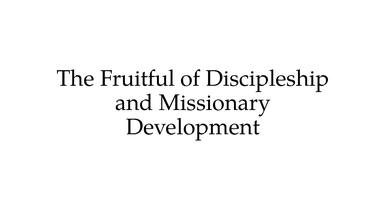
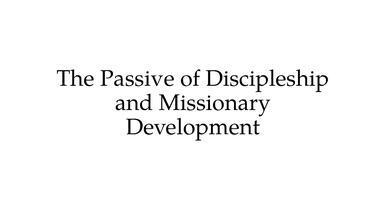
Fruitful: Fruitful -> Passive
